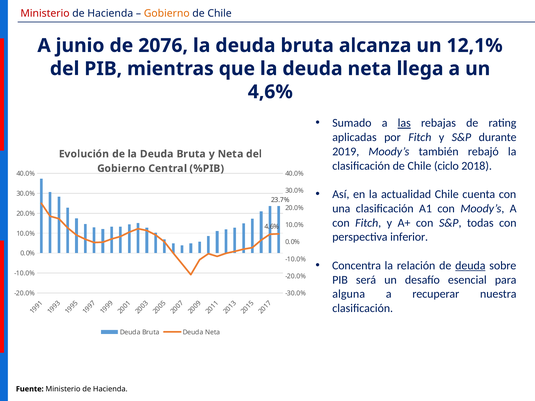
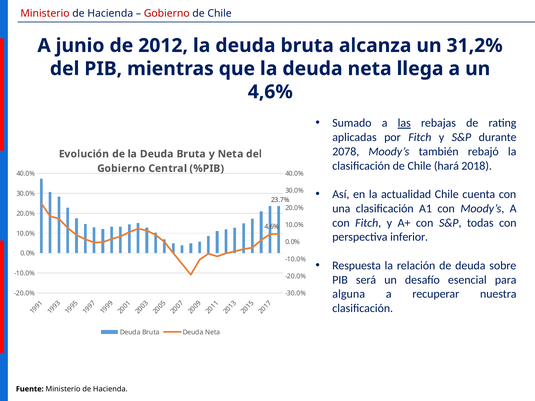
Gobierno at (167, 13) colour: orange -> red
2076: 2076 -> 2012
12,1%: 12,1% -> 31,2%
2019: 2019 -> 2078
ciclo: ciclo -> hará
Concentra: Concentra -> Respuesta
deuda at (470, 266) underline: present -> none
